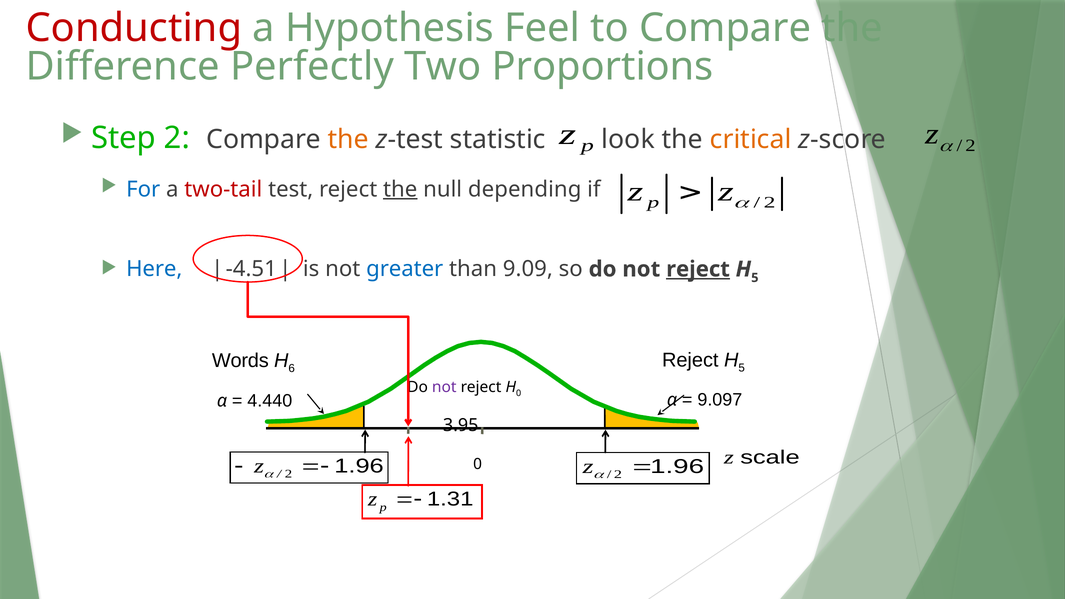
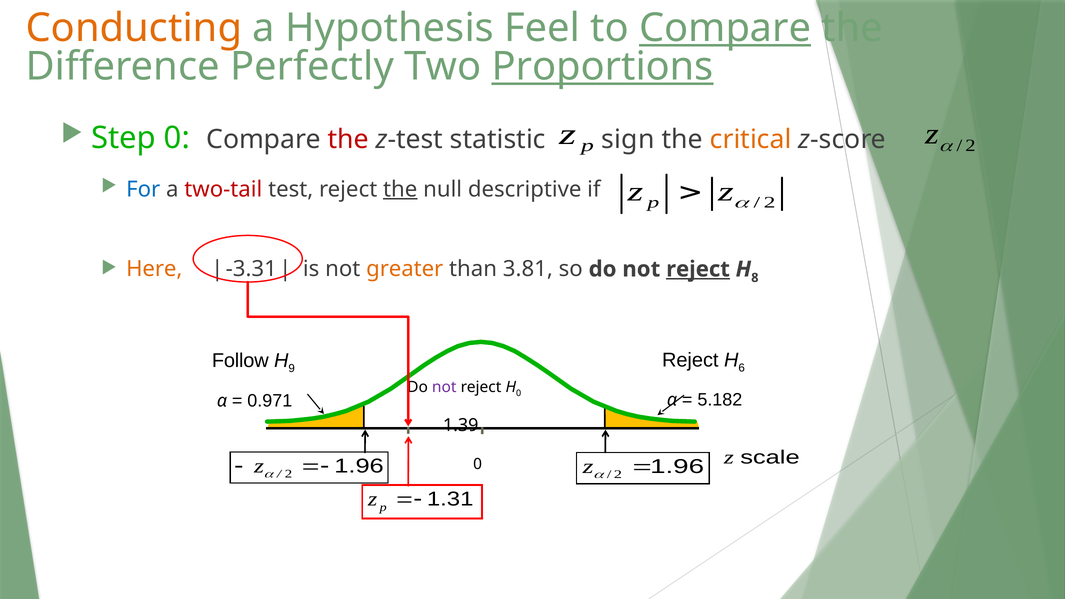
Conducting colour: red -> orange
Compare at (725, 28) underline: none -> present
Proportions underline: none -> present
Step 2: 2 -> 0
the at (348, 139) colour: orange -> red
look: look -> sign
depending: depending -> descriptive
Here colour: blue -> orange
-4.51: -4.51 -> -3.31
greater colour: blue -> orange
9.09: 9.09 -> 3.81
5 at (755, 278): 5 -> 8
5 at (742, 368): 5 -> 6
Words: Words -> Follow
6: 6 -> 9
9.097: 9.097 -> 5.182
4.440: 4.440 -> 0.971
3.95: 3.95 -> 1.39
